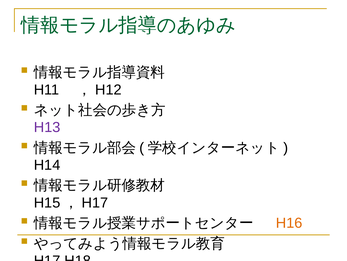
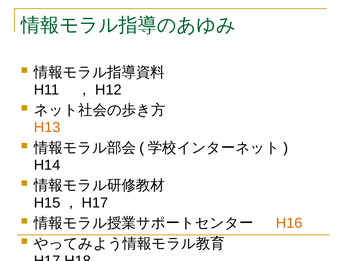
H13 colour: purple -> orange
